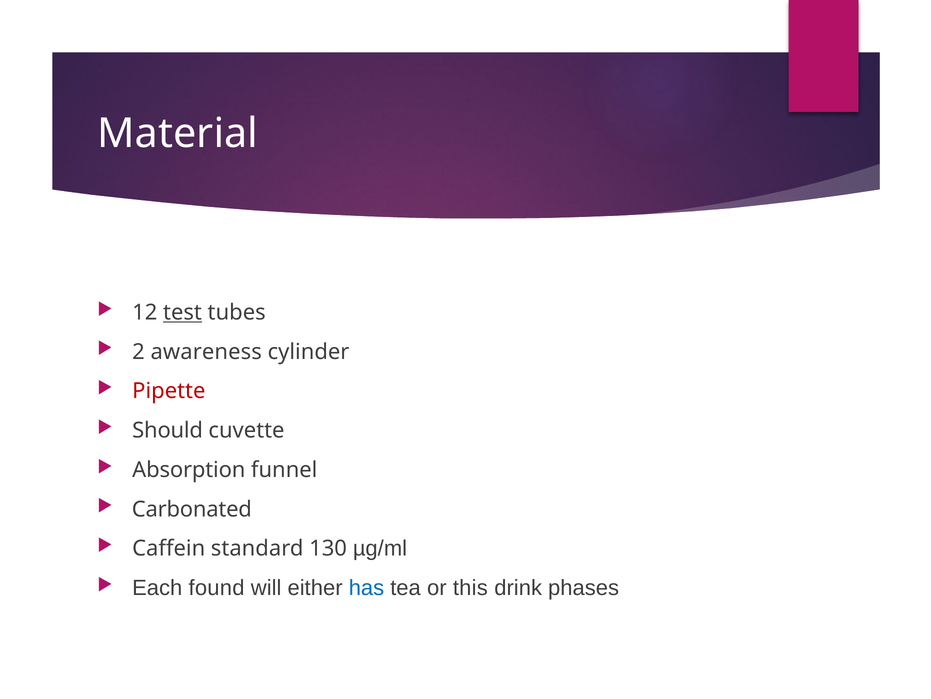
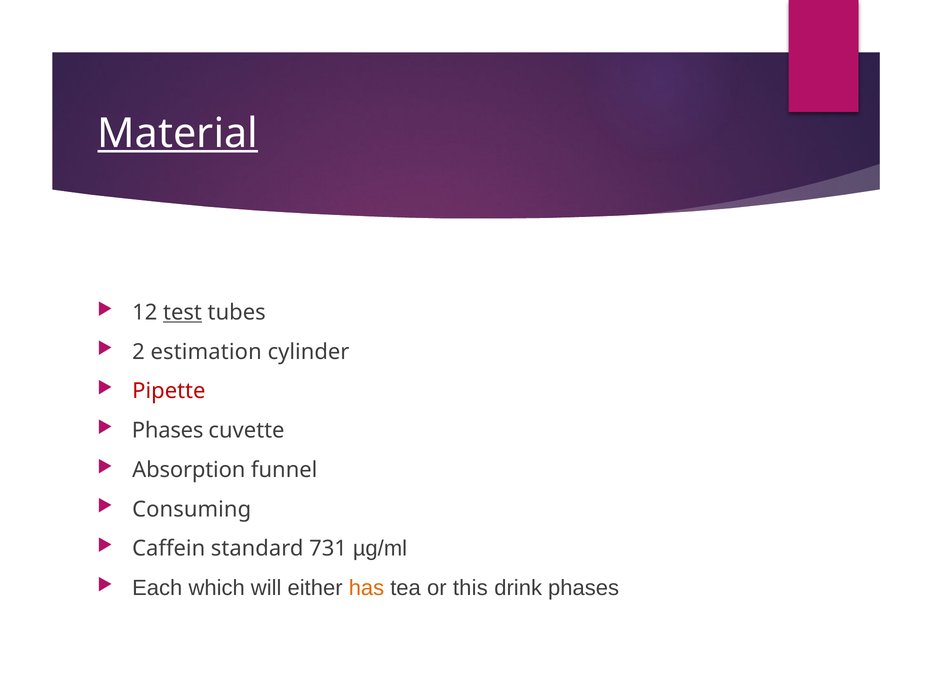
Material underline: none -> present
awareness: awareness -> estimation
Should at (168, 430): Should -> Phases
Carbonated: Carbonated -> Consuming
130: 130 -> 731
found: found -> which
has colour: blue -> orange
